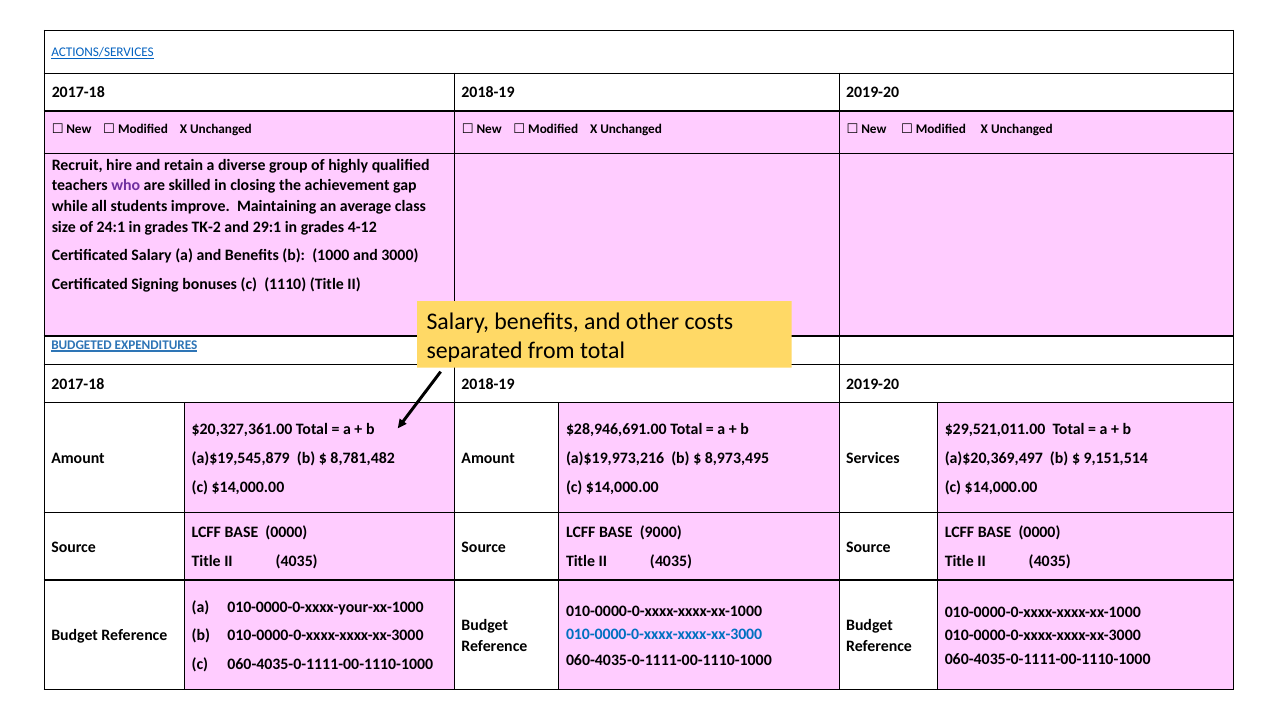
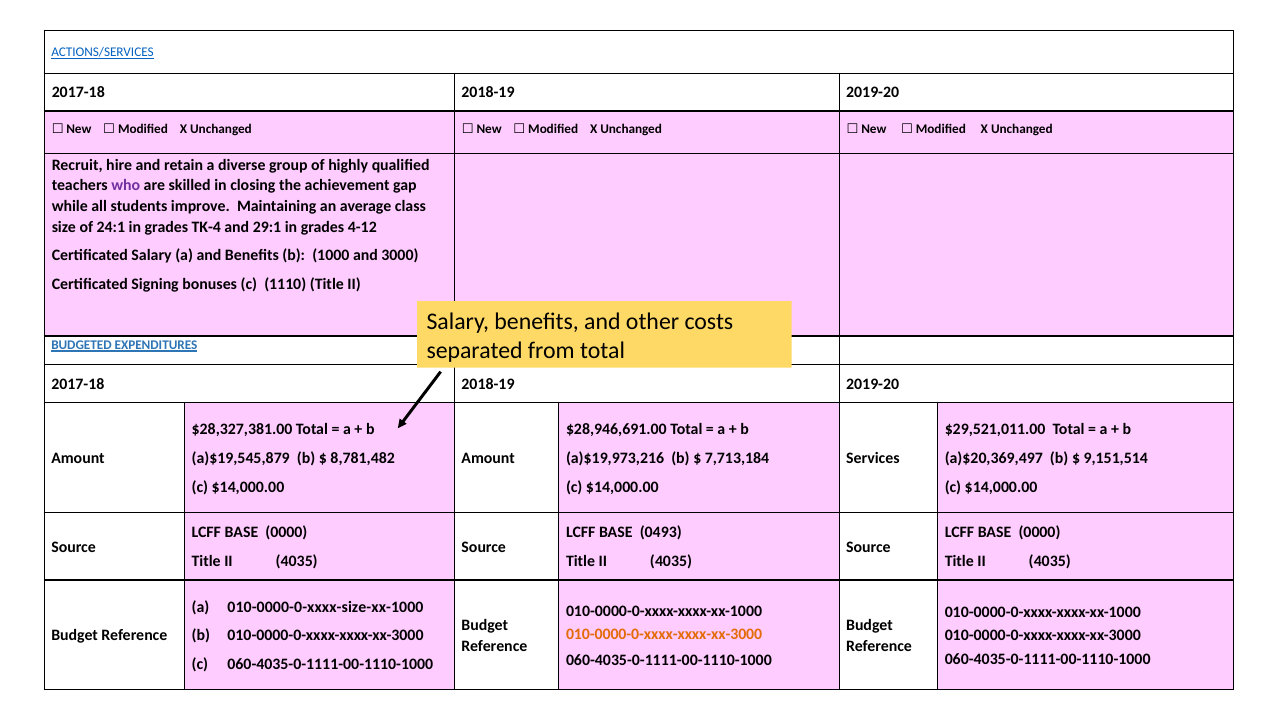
TK-2: TK-2 -> TK-4
$20,327,361.00: $20,327,361.00 -> $28,327,381.00
8,973,495: 8,973,495 -> 7,713,184
9000: 9000 -> 0493
010-0000-0-xxxx-your-xx-1000: 010-0000-0-xxxx-your-xx-1000 -> 010-0000-0-xxxx-size-xx-1000
010-0000-0-xxxx-xxxx-xx-3000 at (664, 634) colour: blue -> orange
